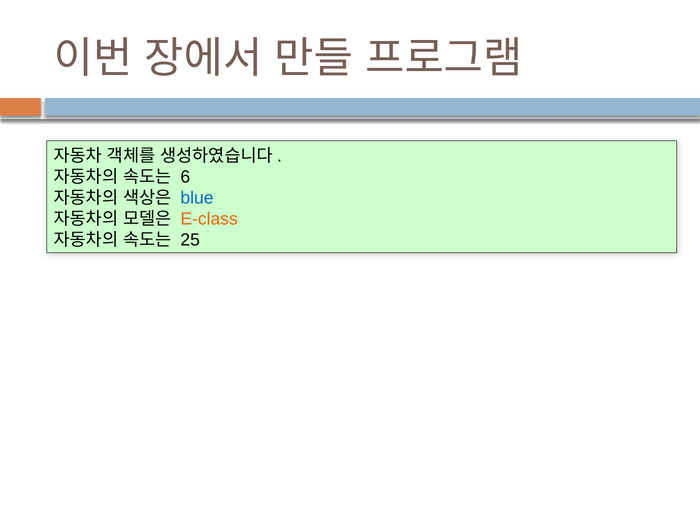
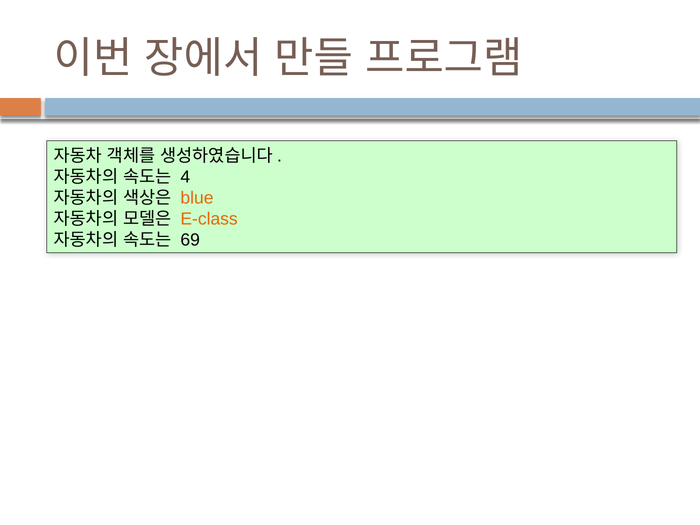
6: 6 -> 4
blue colour: blue -> orange
25: 25 -> 69
